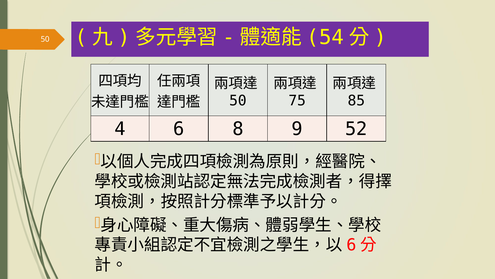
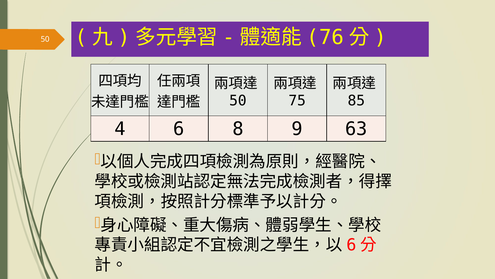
54: 54 -> 76
52: 52 -> 63
